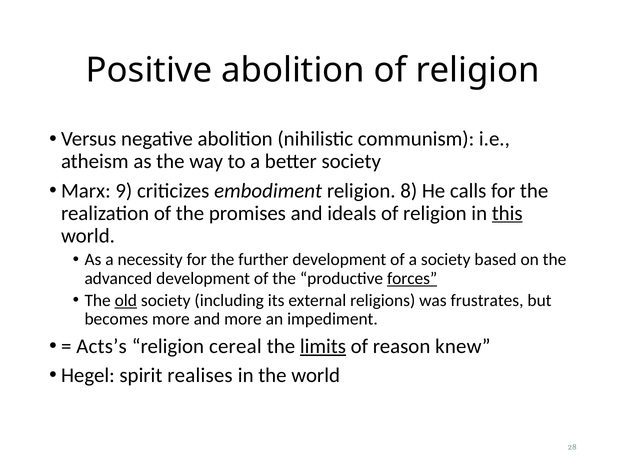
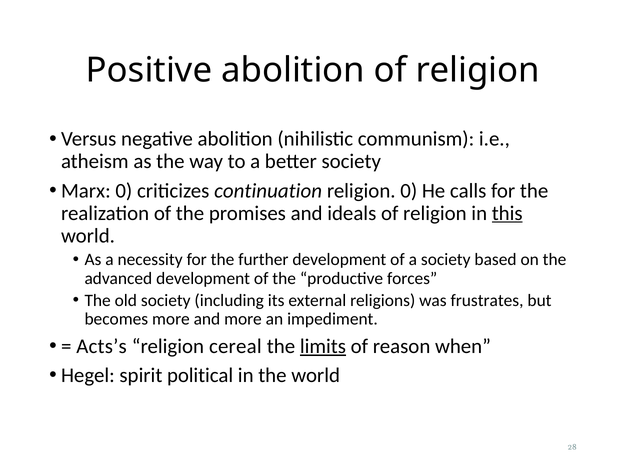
Marx 9: 9 -> 0
embodiment: embodiment -> continuation
religion 8: 8 -> 0
forces underline: present -> none
old underline: present -> none
knew: knew -> when
realises: realises -> political
